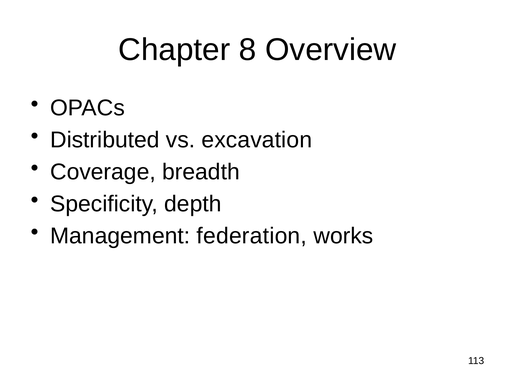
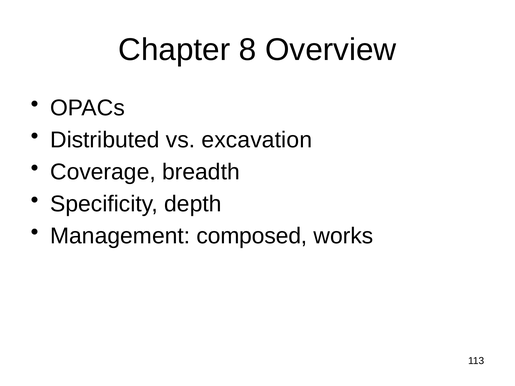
federation: federation -> composed
